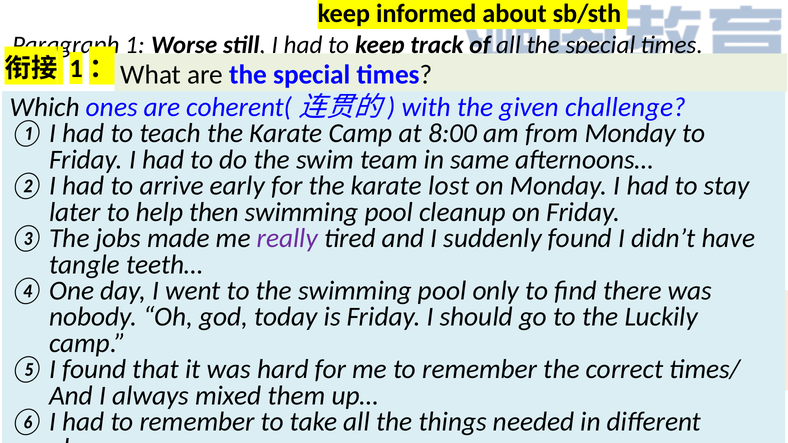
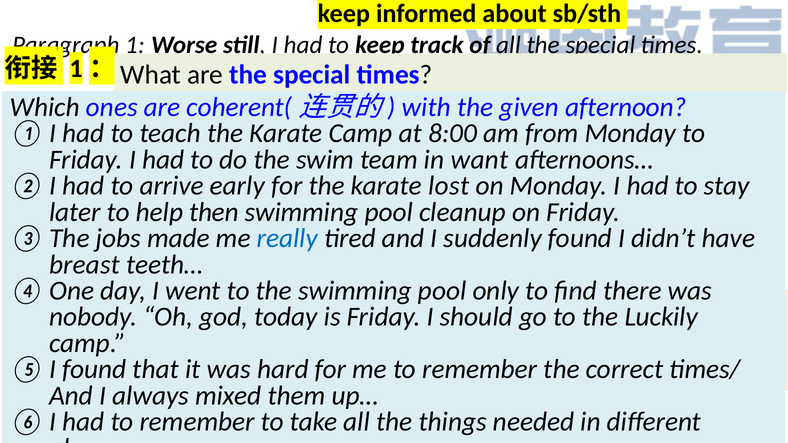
challenge: challenge -> afternoon
same: same -> want
really colour: purple -> blue
tangle: tangle -> breast
